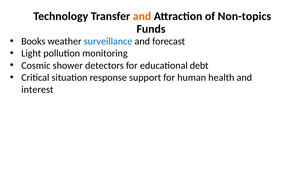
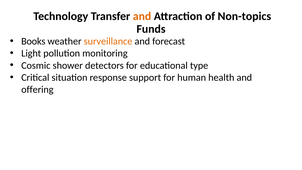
surveillance colour: blue -> orange
debt: debt -> type
interest: interest -> offering
